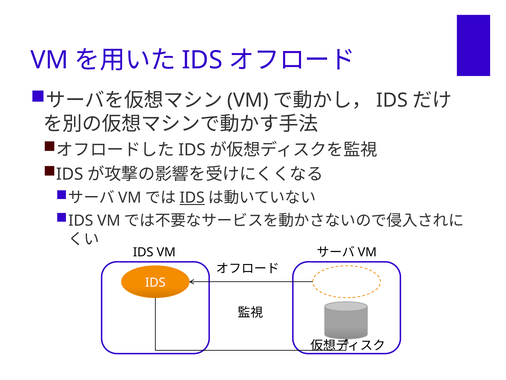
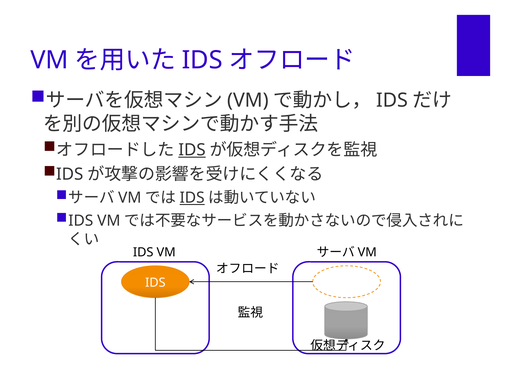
IDS at (192, 150) underline: none -> present
